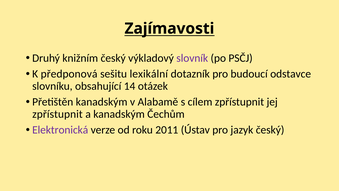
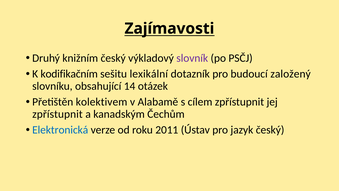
předponová: předponová -> kodifikačním
odstavce: odstavce -> založený
Přetištěn kanadským: kanadským -> kolektivem
Elektronická colour: purple -> blue
